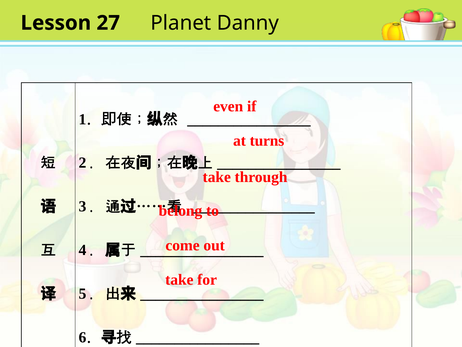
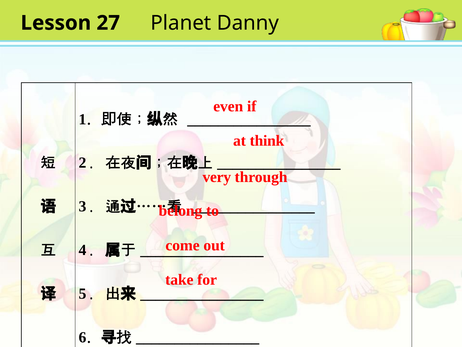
turns: turns -> think
take at (217, 177): take -> very
